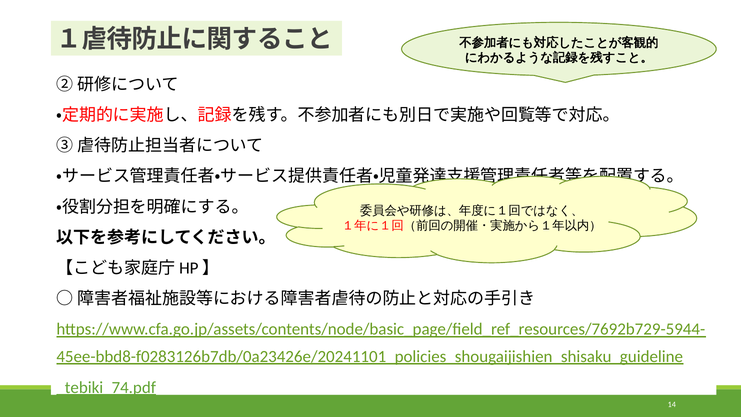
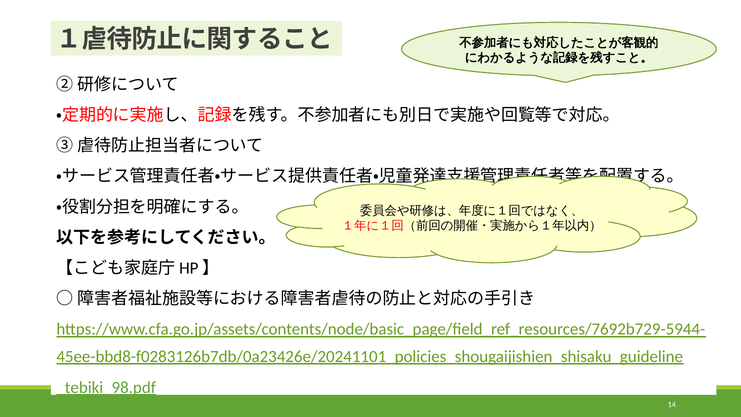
_tebiki_74.pdf: _tebiki_74.pdf -> _tebiki_98.pdf
